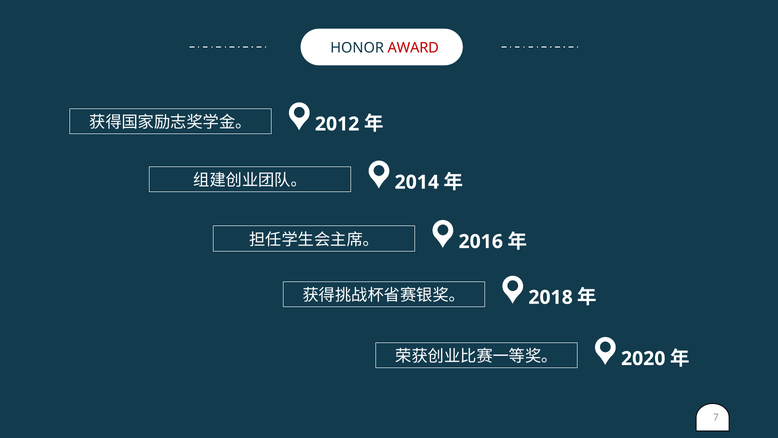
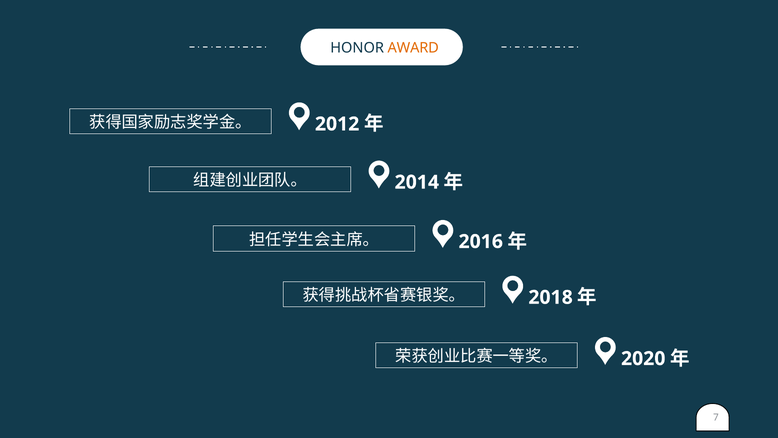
AWARD colour: red -> orange
